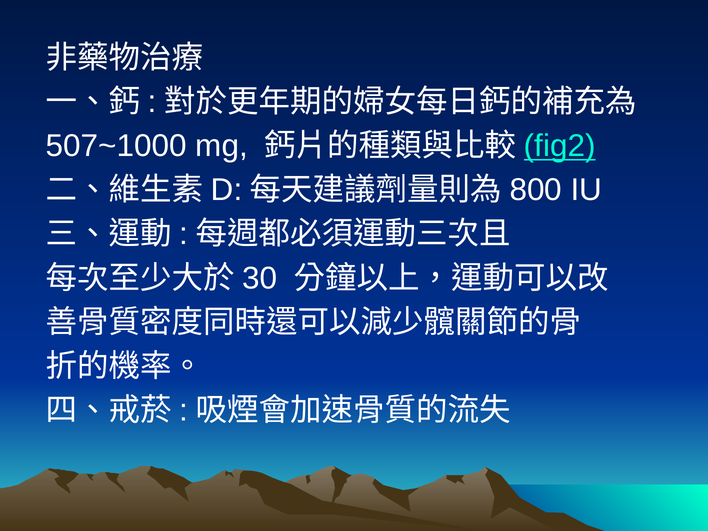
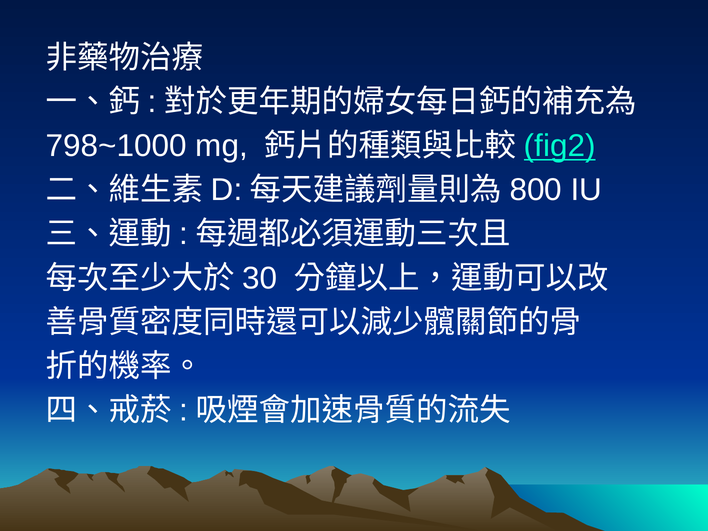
507~1000: 507~1000 -> 798~1000
